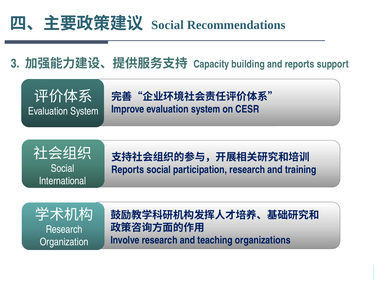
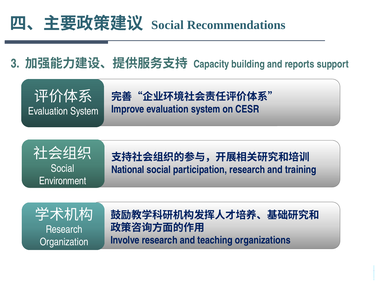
Reports at (128, 170): Reports -> National
International: International -> Environment
